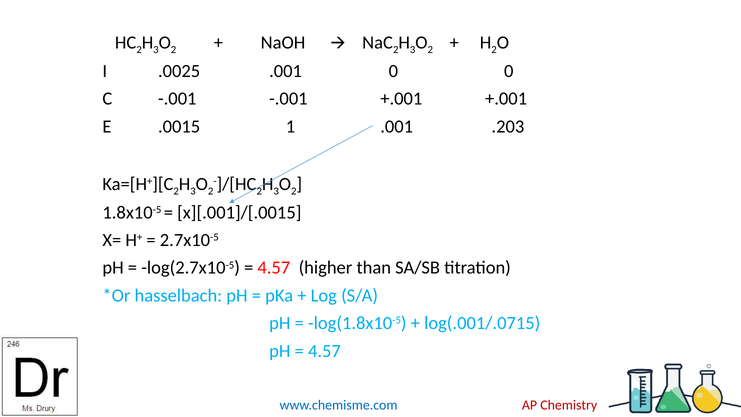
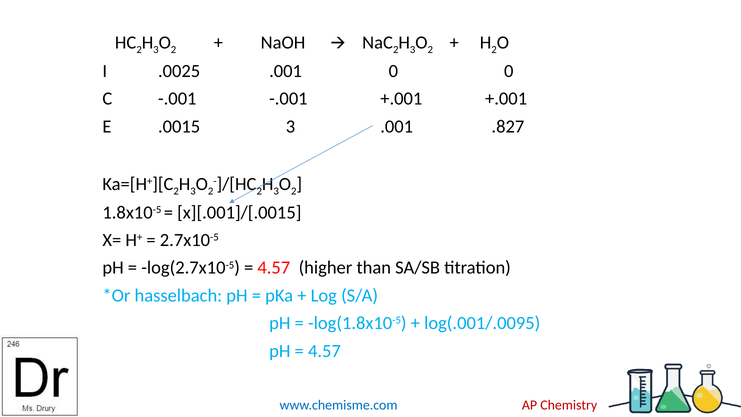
.0015 1: 1 -> 3
.203: .203 -> .827
log(.001/.0715: log(.001/.0715 -> log(.001/.0095
